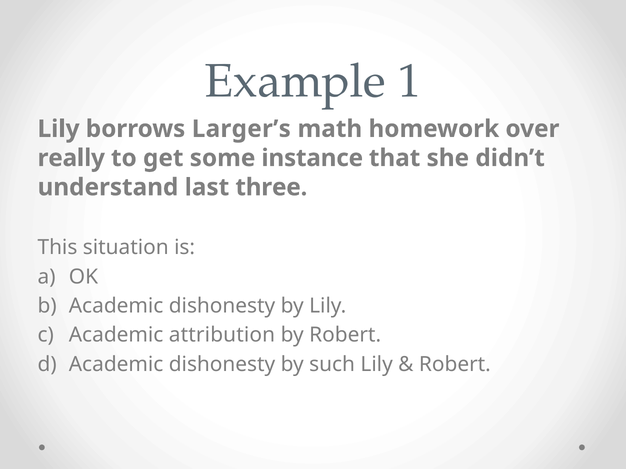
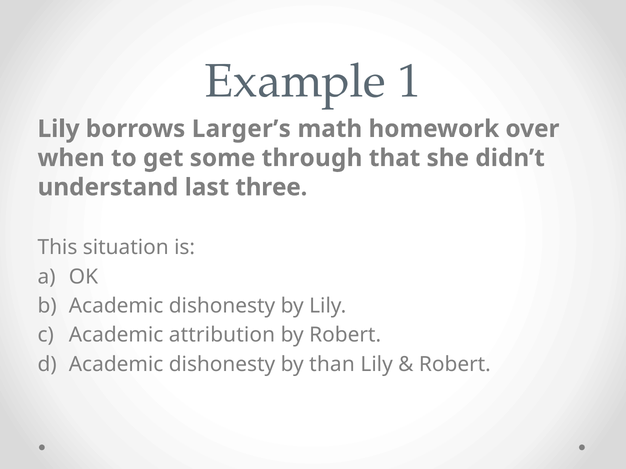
really: really -> when
instance: instance -> through
such: such -> than
